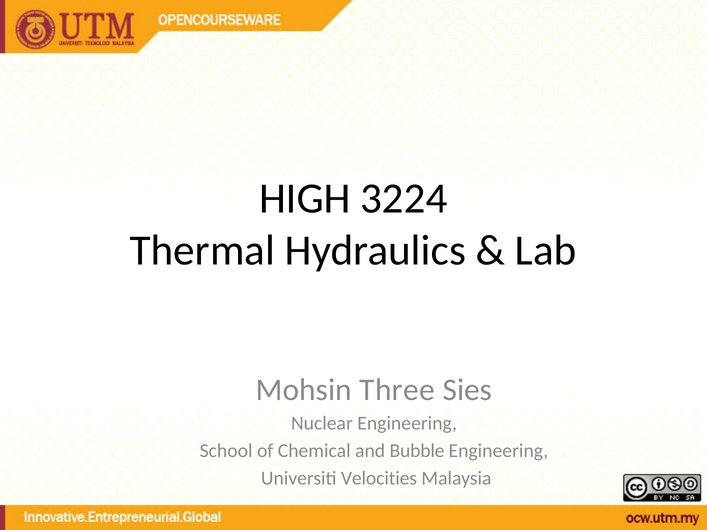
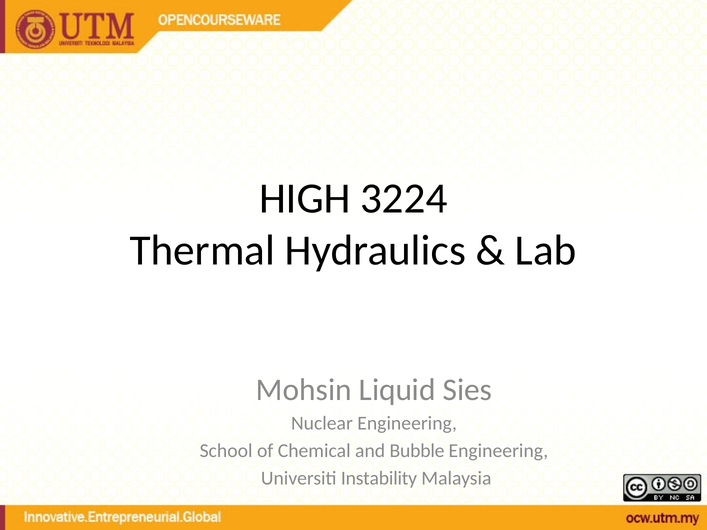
Three: Three -> Liquid
Velocities: Velocities -> Instability
